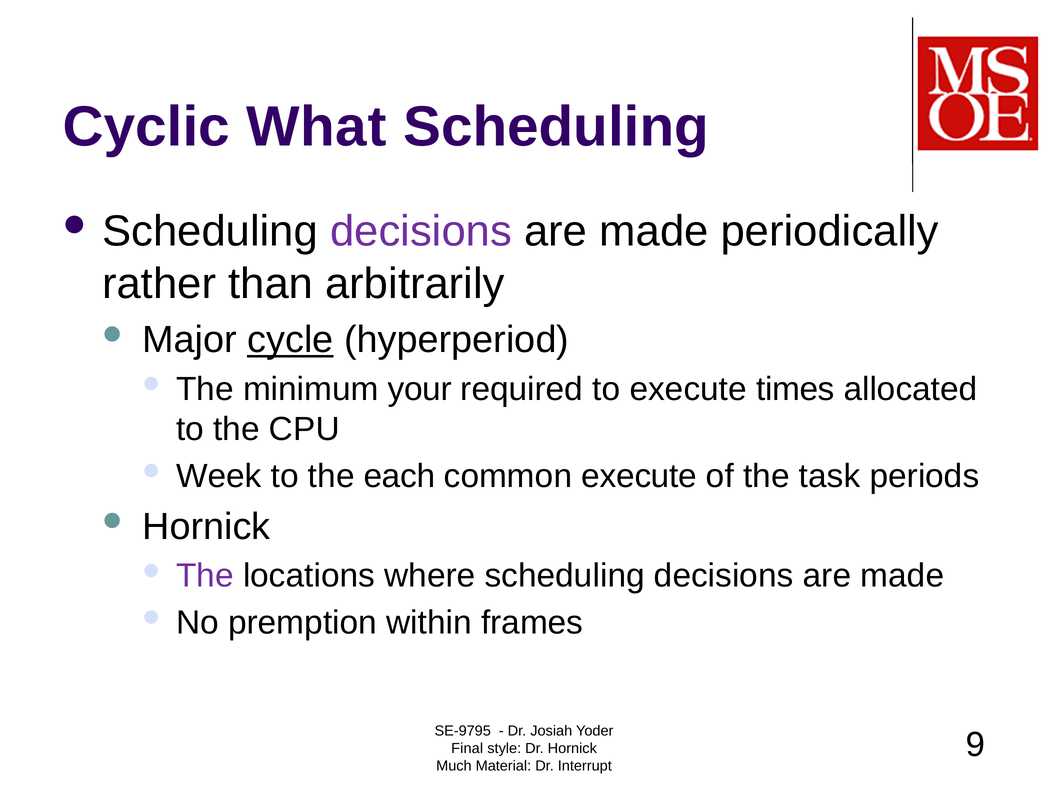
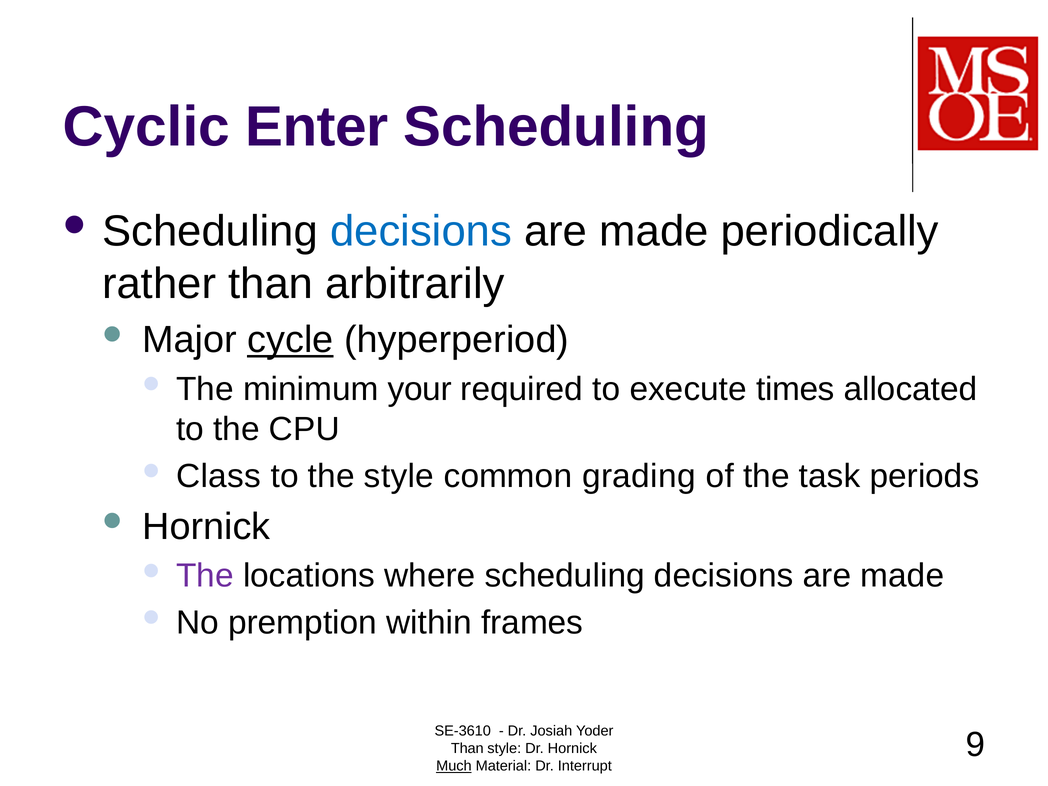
What: What -> Enter
decisions at (421, 232) colour: purple -> blue
Week: Week -> Class
the each: each -> style
common execute: execute -> grading
SE-9795: SE-9795 -> SE-3610
Final at (467, 749): Final -> Than
Much underline: none -> present
